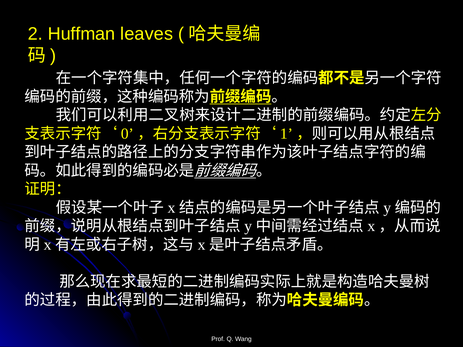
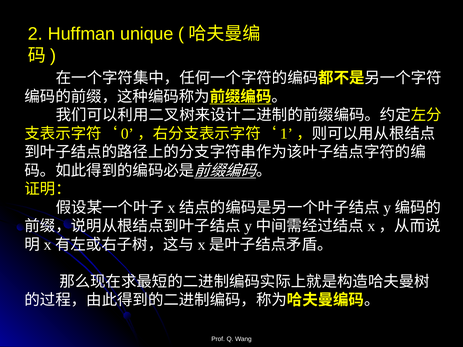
leaves: leaves -> unique
